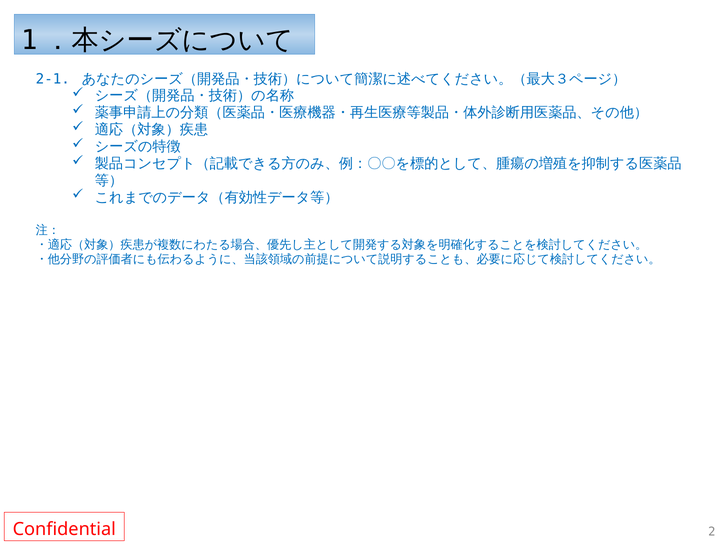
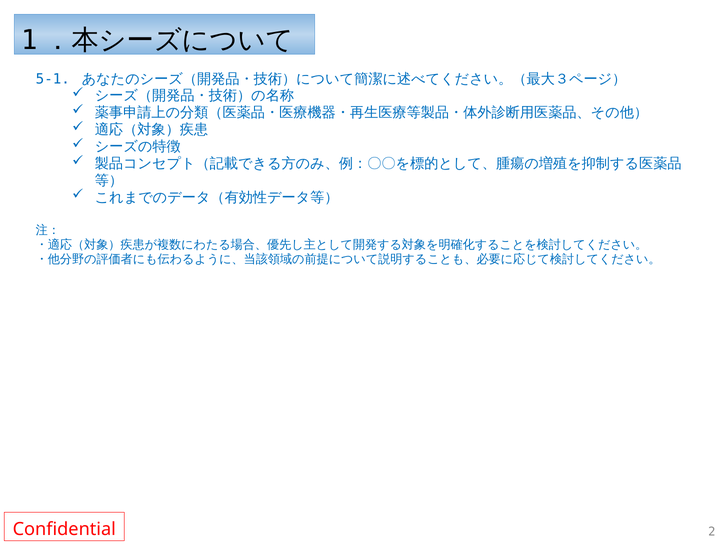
2-1: 2-1 -> 5-1
